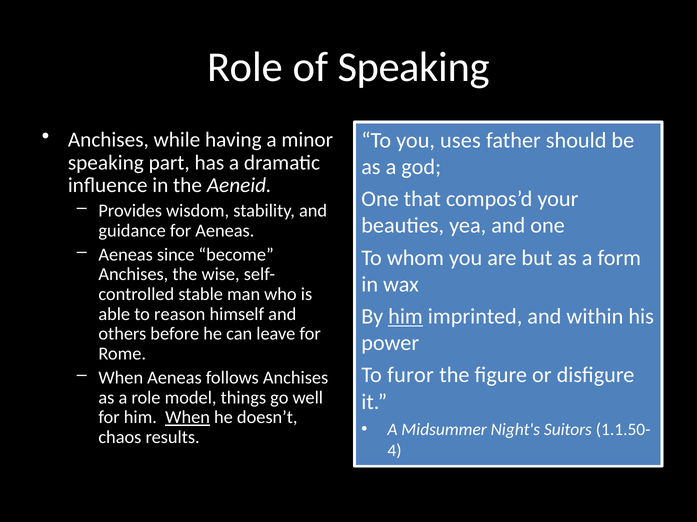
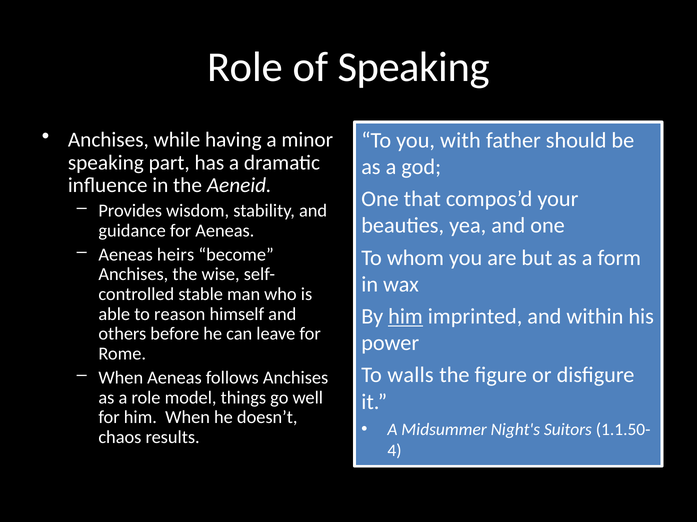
uses: uses -> with
since: since -> heirs
furor: furor -> walls
When at (188, 418) underline: present -> none
